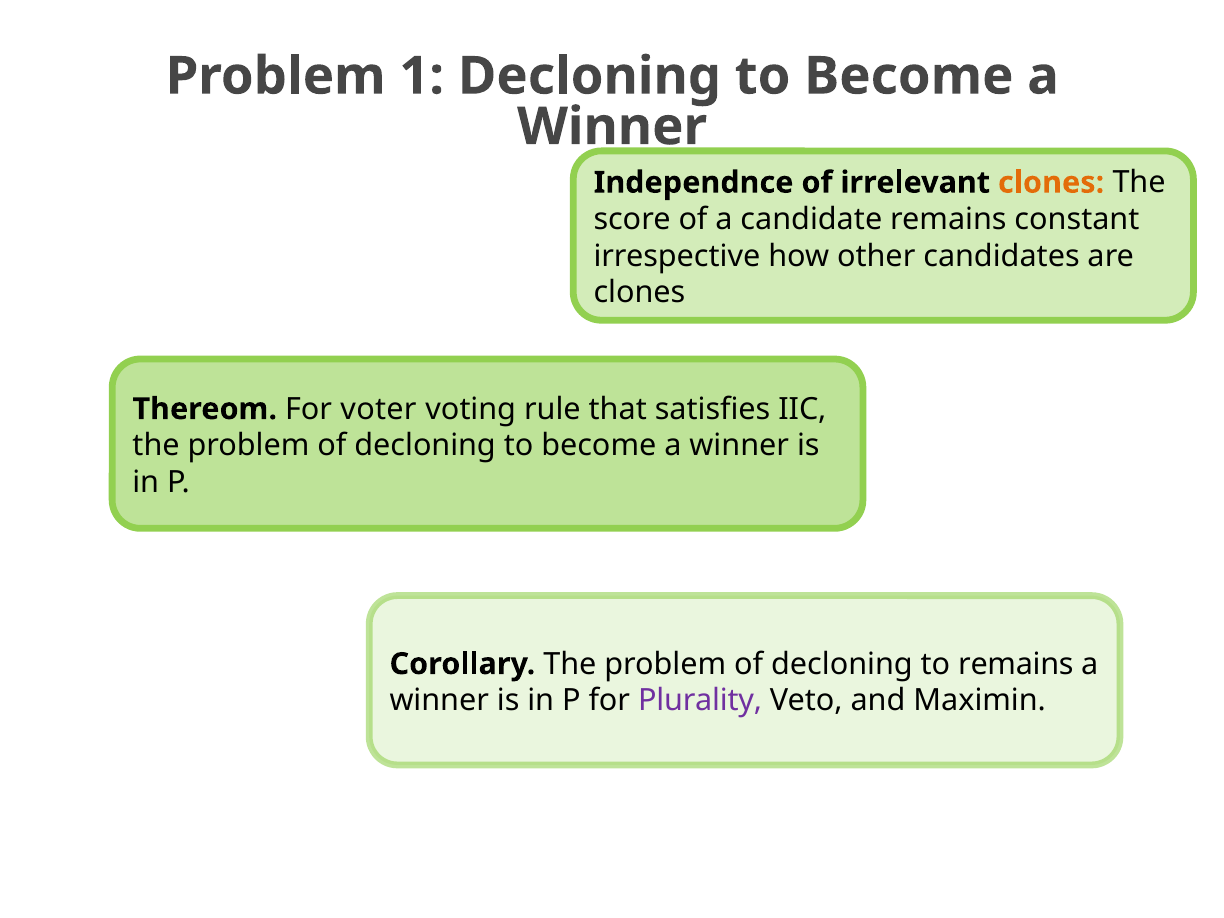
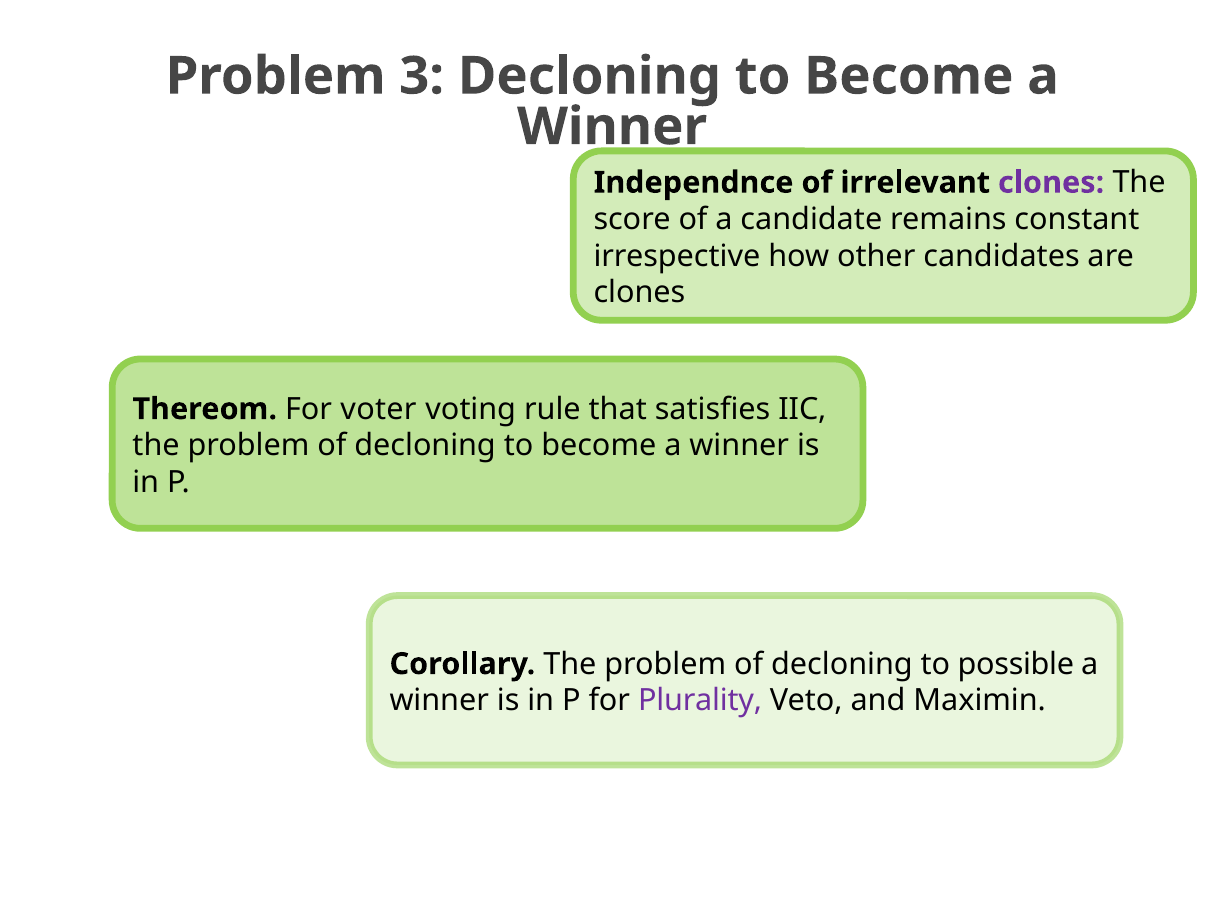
1: 1 -> 3
clones at (1051, 183) colour: orange -> purple
to remains: remains -> possible
